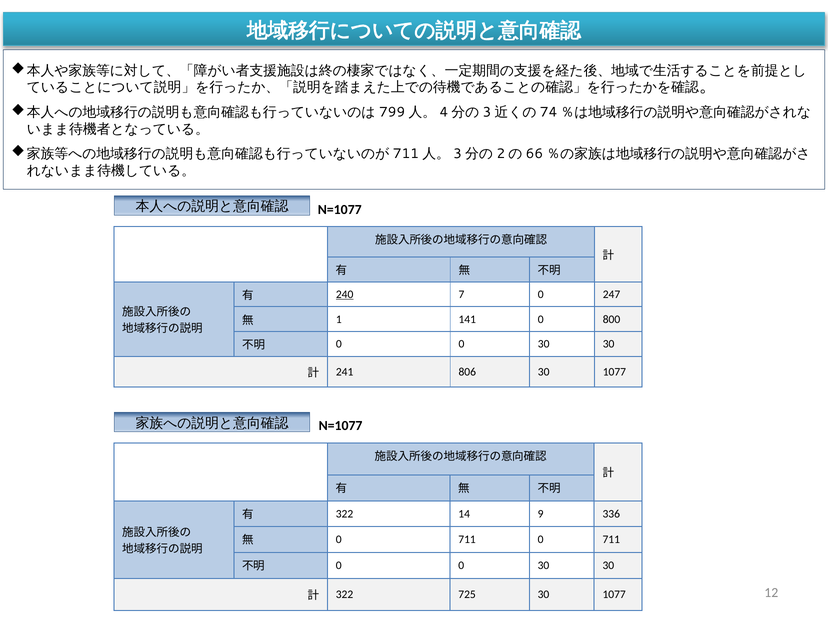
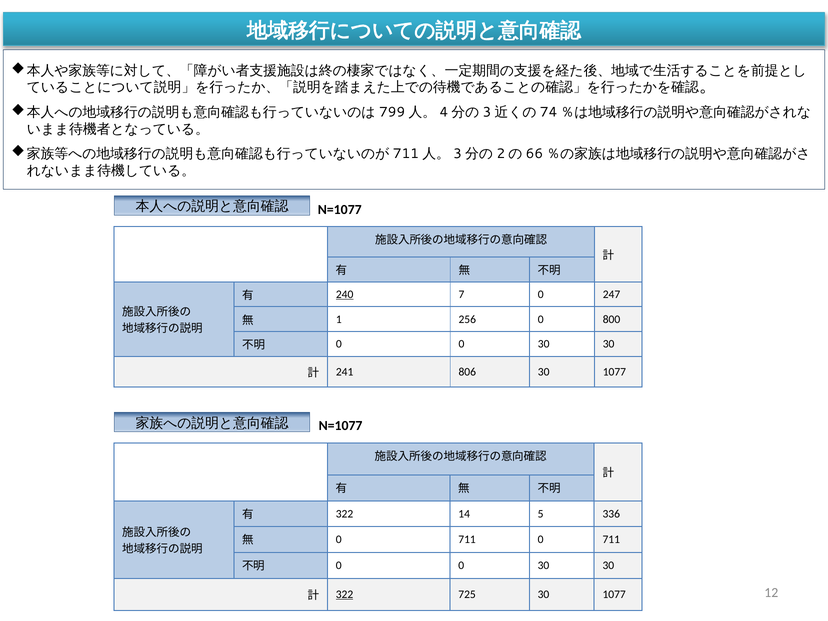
141: 141 -> 256
9: 9 -> 5
322 at (344, 594) underline: none -> present
